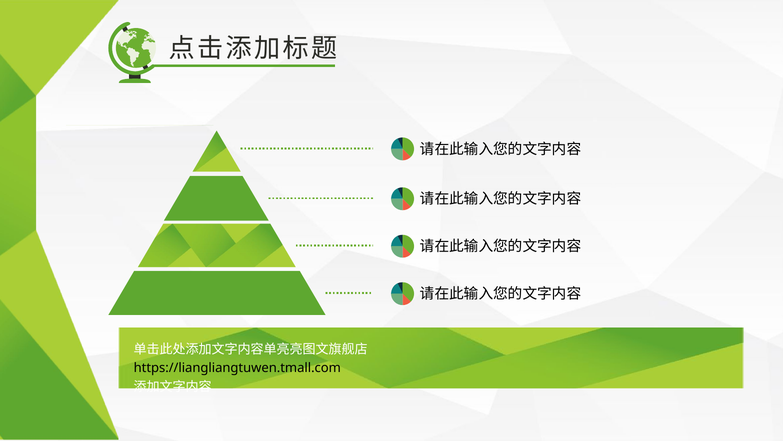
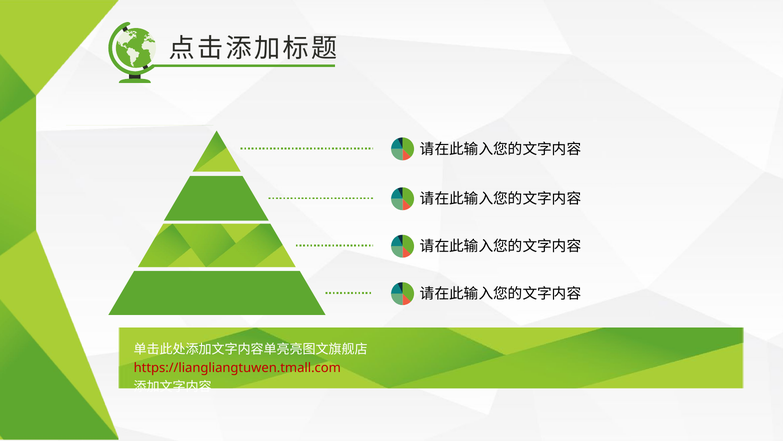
https://liangliangtuwen.tmall.com colour: black -> red
